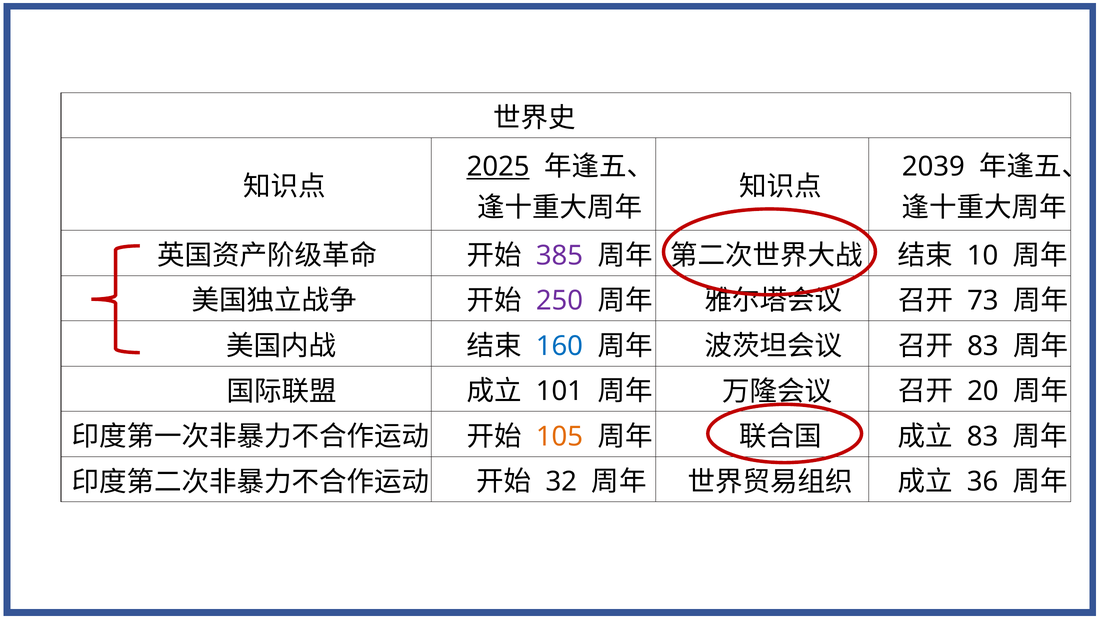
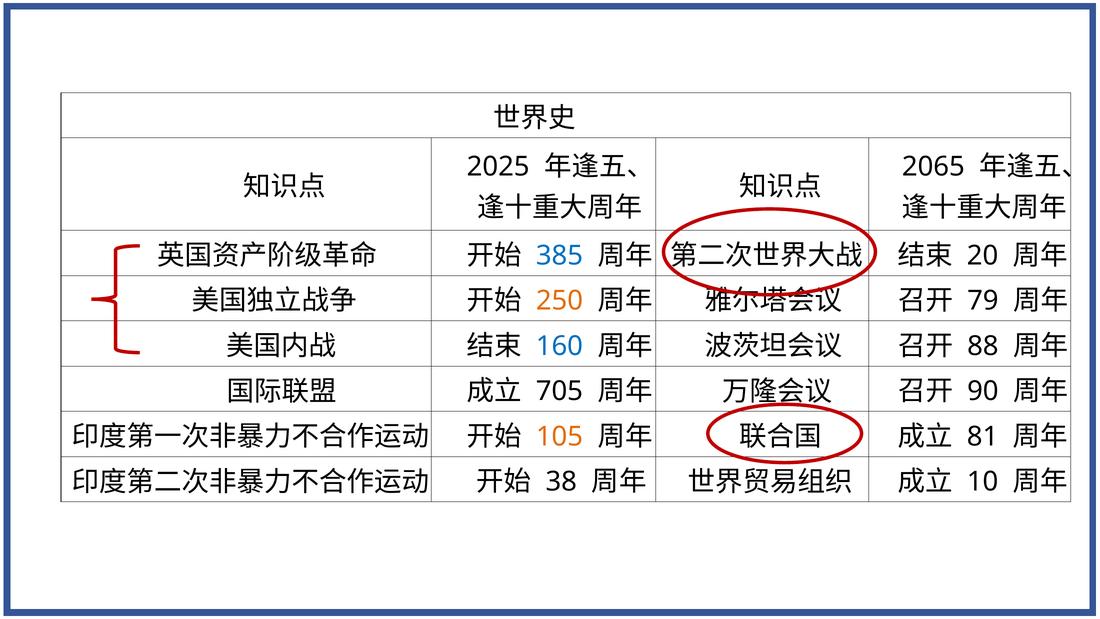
2025 underline: present -> none
2039: 2039 -> 2065
385 colour: purple -> blue
10: 10 -> 20
250 colour: purple -> orange
73: 73 -> 79
83 at (983, 346): 83 -> 88
101: 101 -> 705
20: 20 -> 90
83 at (983, 436): 83 -> 81
32: 32 -> 38
36: 36 -> 10
